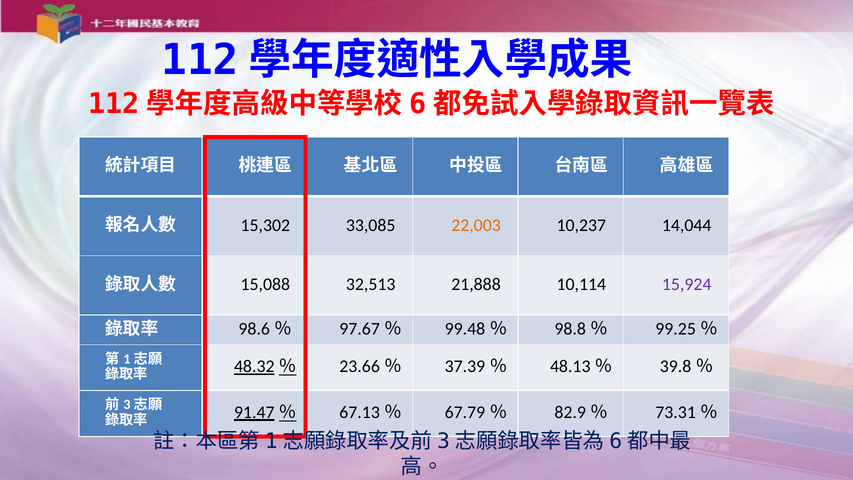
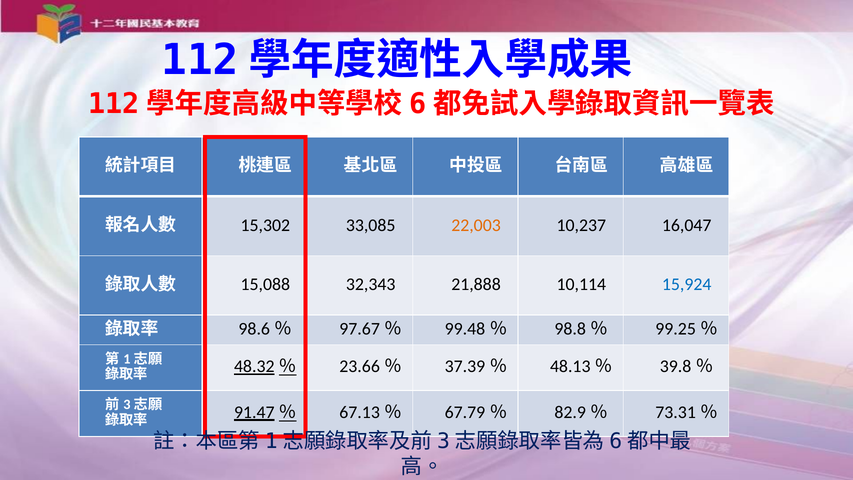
14,044: 14,044 -> 16,047
32,513: 32,513 -> 32,343
15,924 colour: purple -> blue
